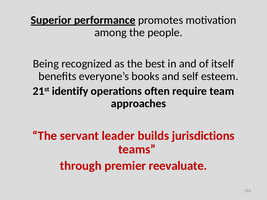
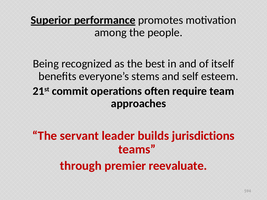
books: books -> stems
identify: identify -> commit
